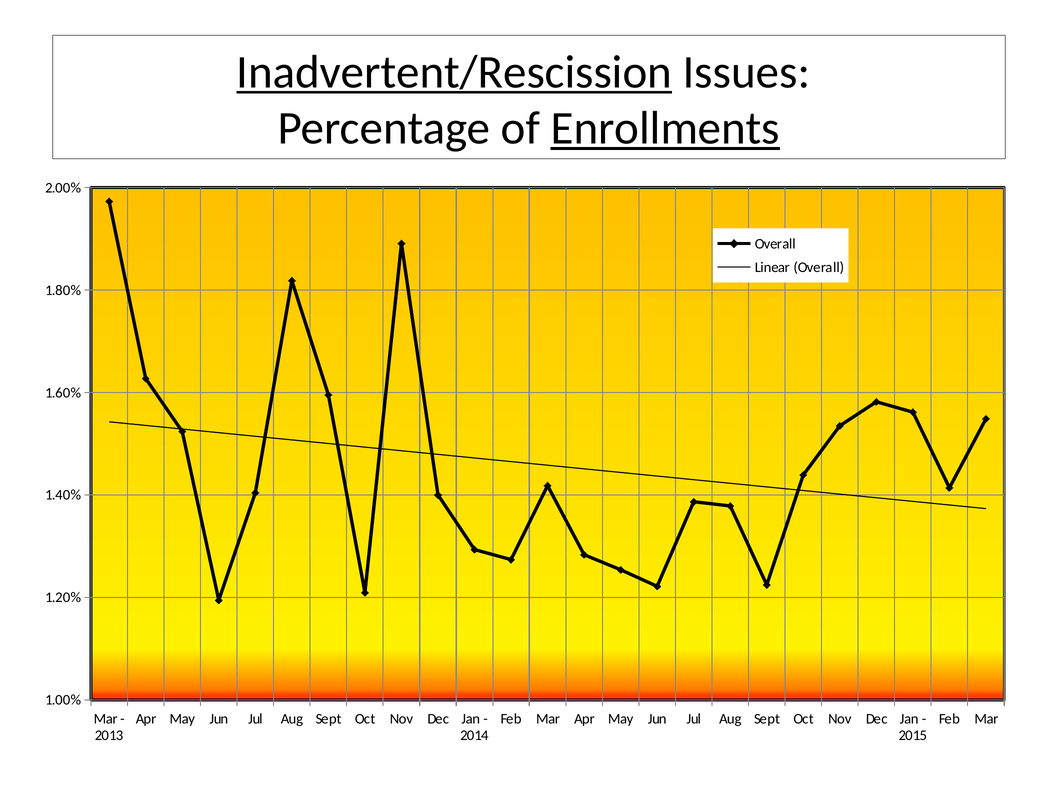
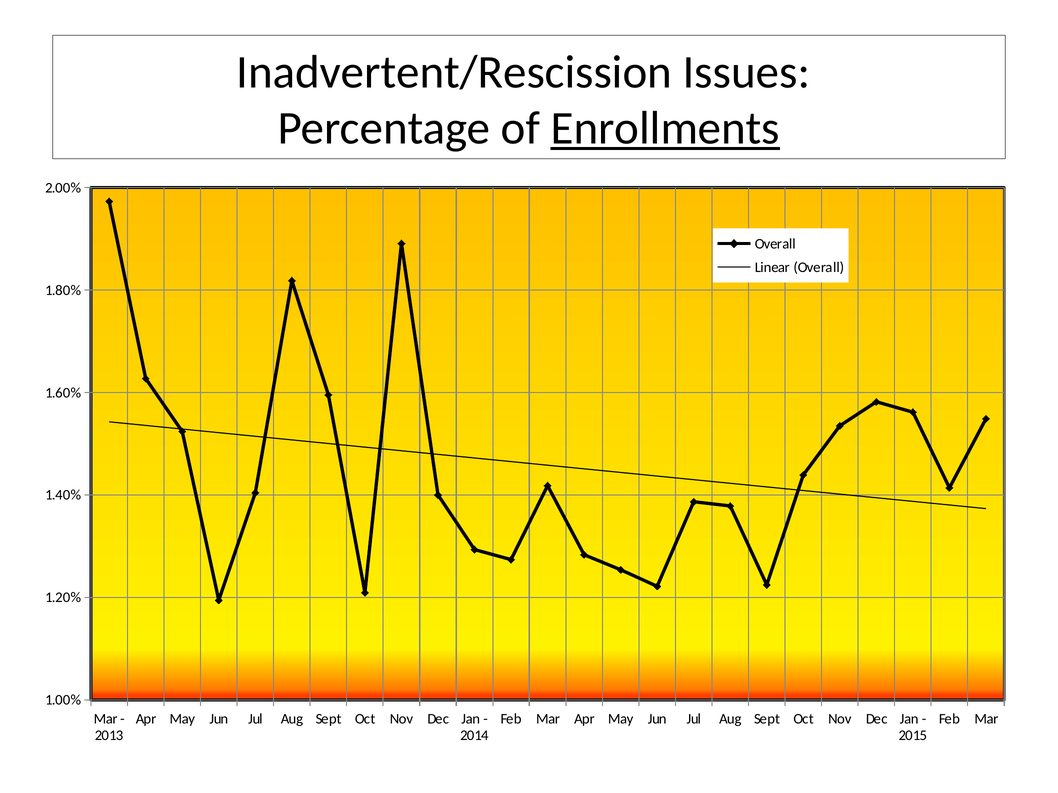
Inadvertent/Rescission underline: present -> none
